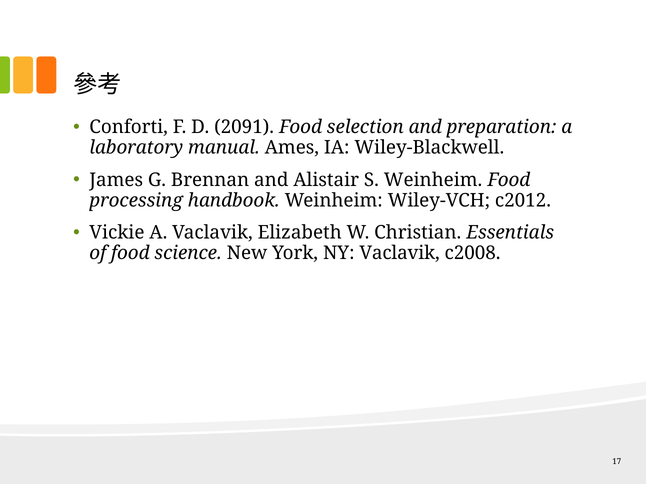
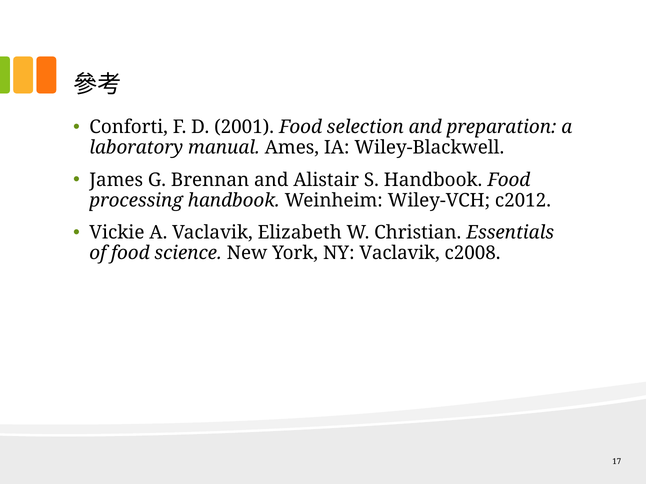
2091: 2091 -> 2001
S Weinheim: Weinheim -> Handbook
